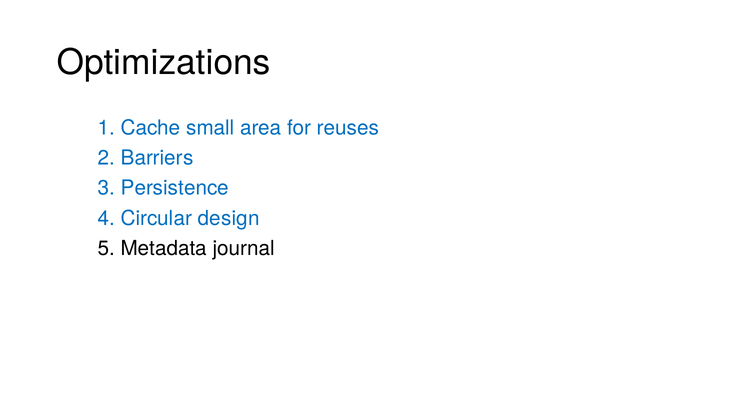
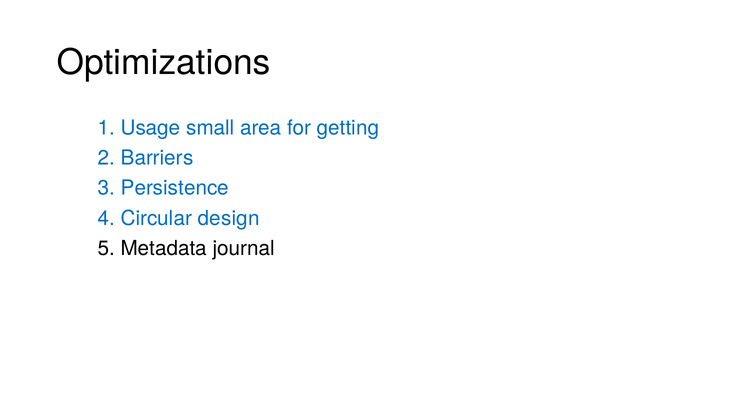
Cache: Cache -> Usage
reuses: reuses -> getting
